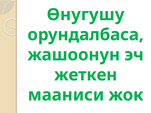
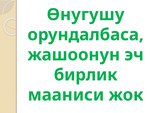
жеткен: жеткен -> бирлик
